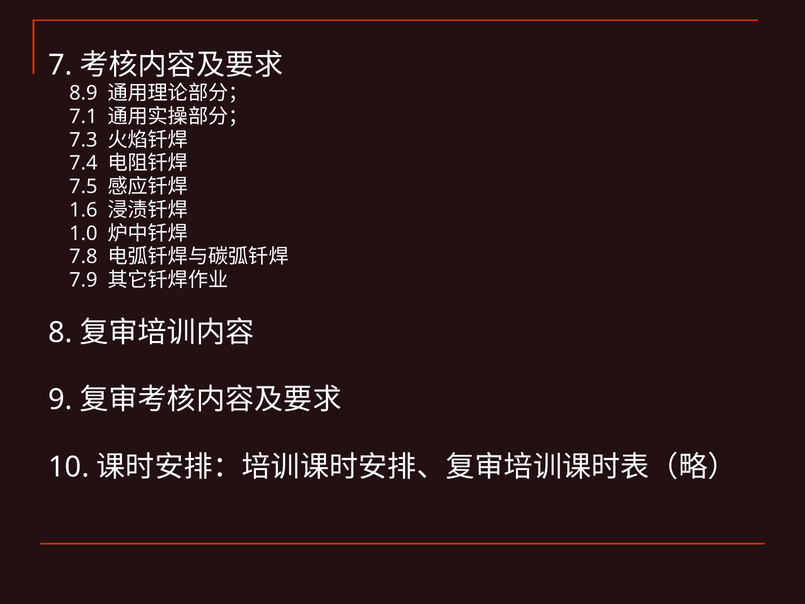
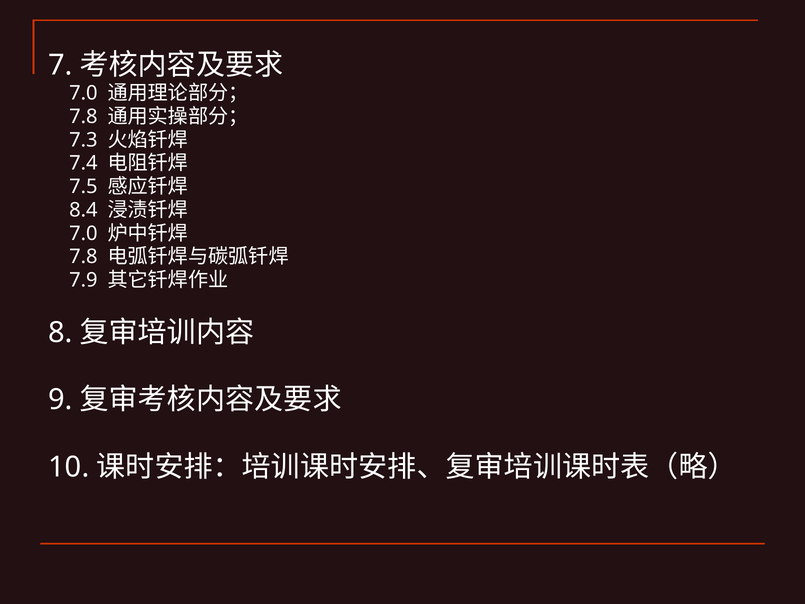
8.9 at (83, 93): 8.9 -> 7.0
7.1 at (83, 116): 7.1 -> 7.8
1.6: 1.6 -> 8.4
1.0 at (83, 233): 1.0 -> 7.0
